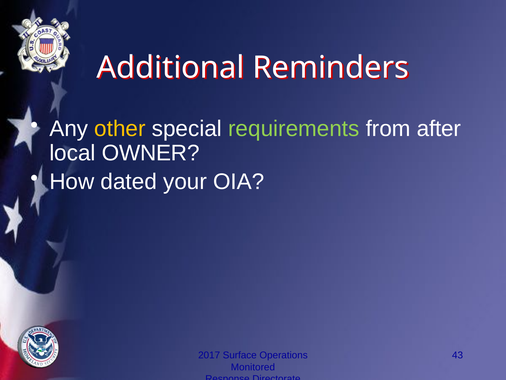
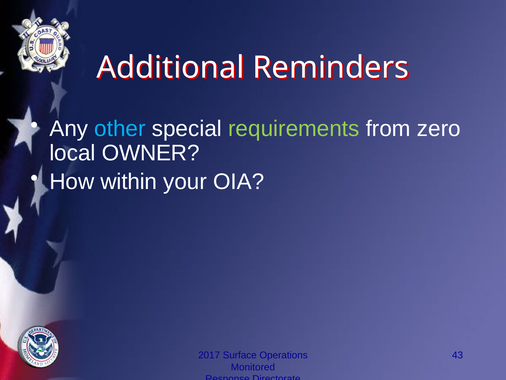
other colour: yellow -> light blue
after: after -> zero
dated: dated -> within
